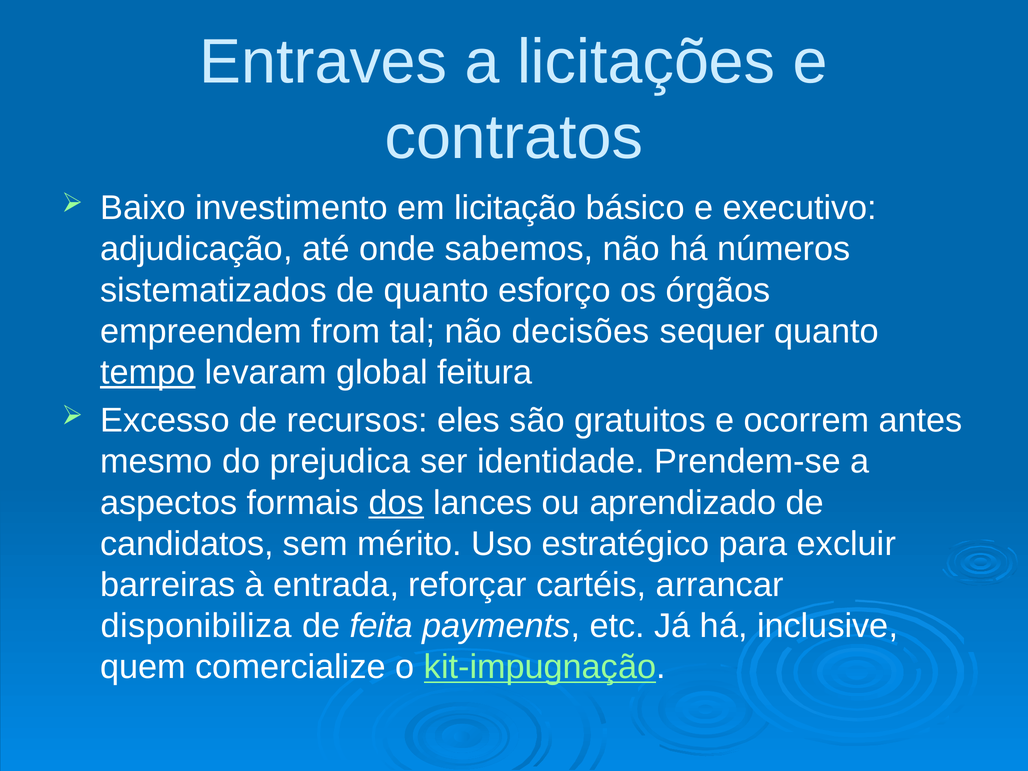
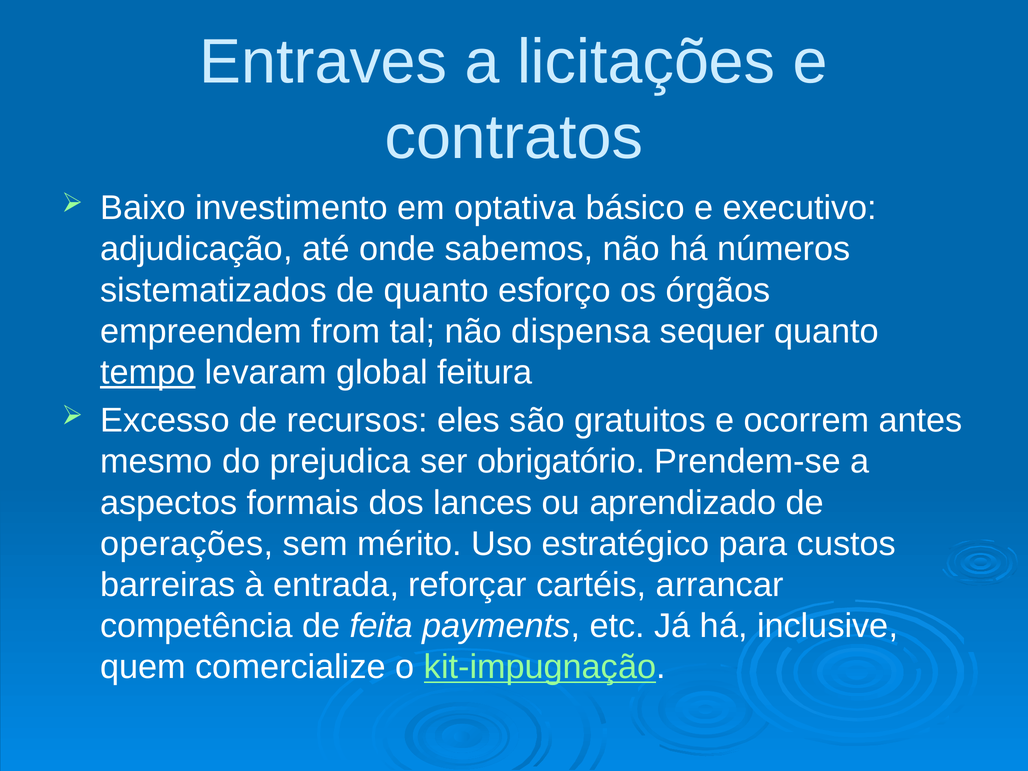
licitação: licitação -> optativa
decisões: decisões -> dispensa
identidade: identidade -> obrigatório
dos underline: present -> none
candidatos: candidatos -> operações
excluir: excluir -> custos
disponibiliza: disponibiliza -> competência
